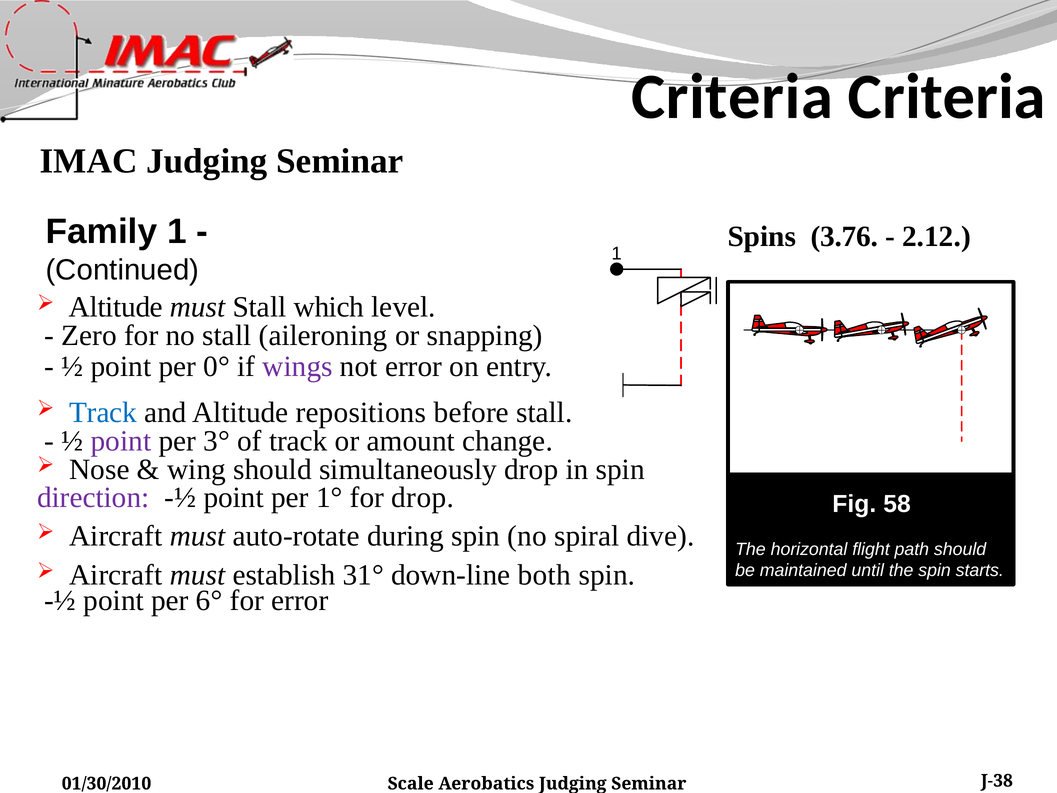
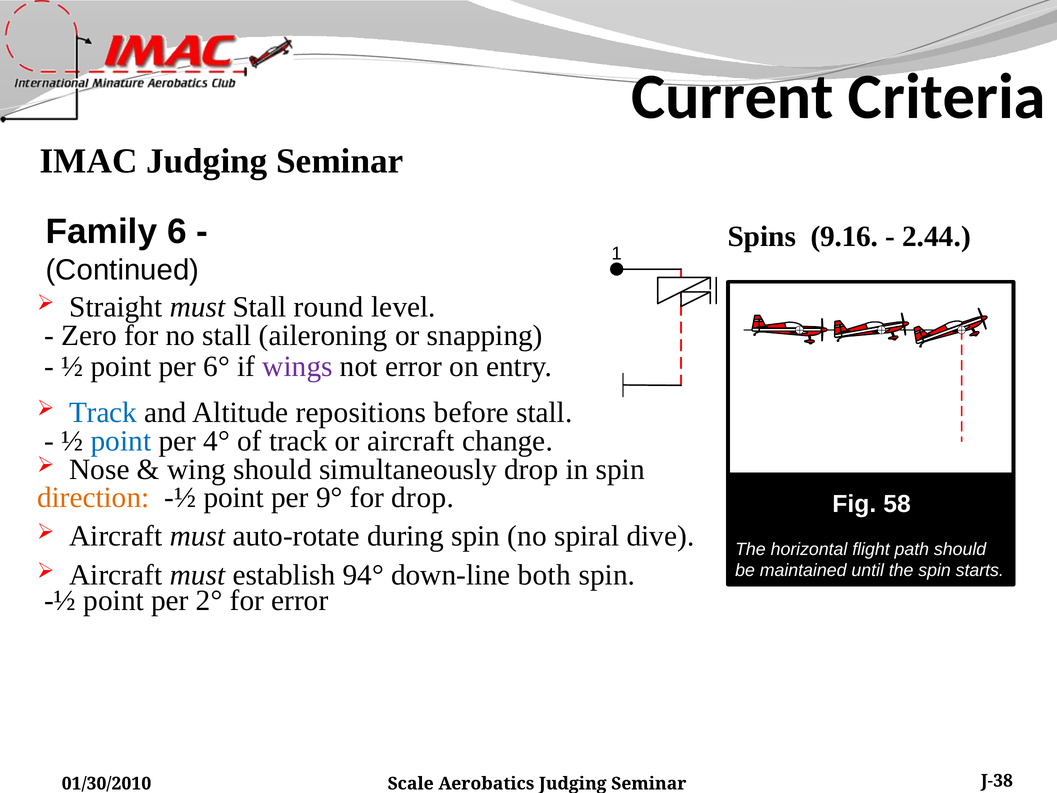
Criteria at (732, 97): Criteria -> Current
Family 1: 1 -> 6
3.76: 3.76 -> 9.16
2.12: 2.12 -> 2.44
Altitude at (116, 307): Altitude -> Straight
which: which -> round
0°: 0° -> 6°
point at (121, 441) colour: purple -> blue
3°: 3° -> 4°
or amount: amount -> aircraft
direction colour: purple -> orange
1°: 1° -> 9°
31°: 31° -> 94°
6°: 6° -> 2°
